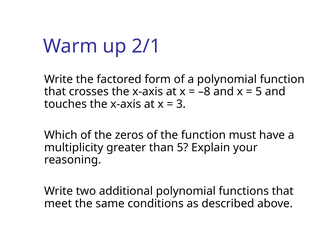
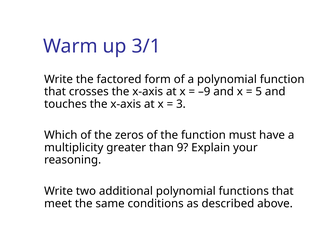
2/1: 2/1 -> 3/1
–8: –8 -> –9
than 5: 5 -> 9
